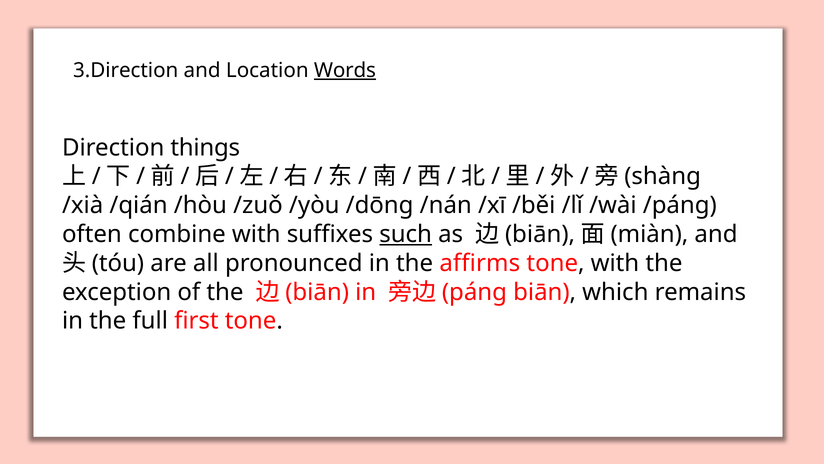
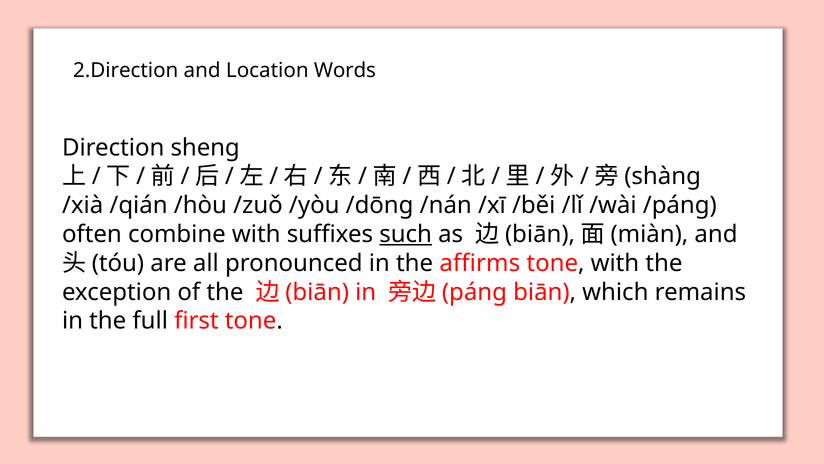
3.Direction: 3.Direction -> 2.Direction
Words underline: present -> none
things: things -> sheng
